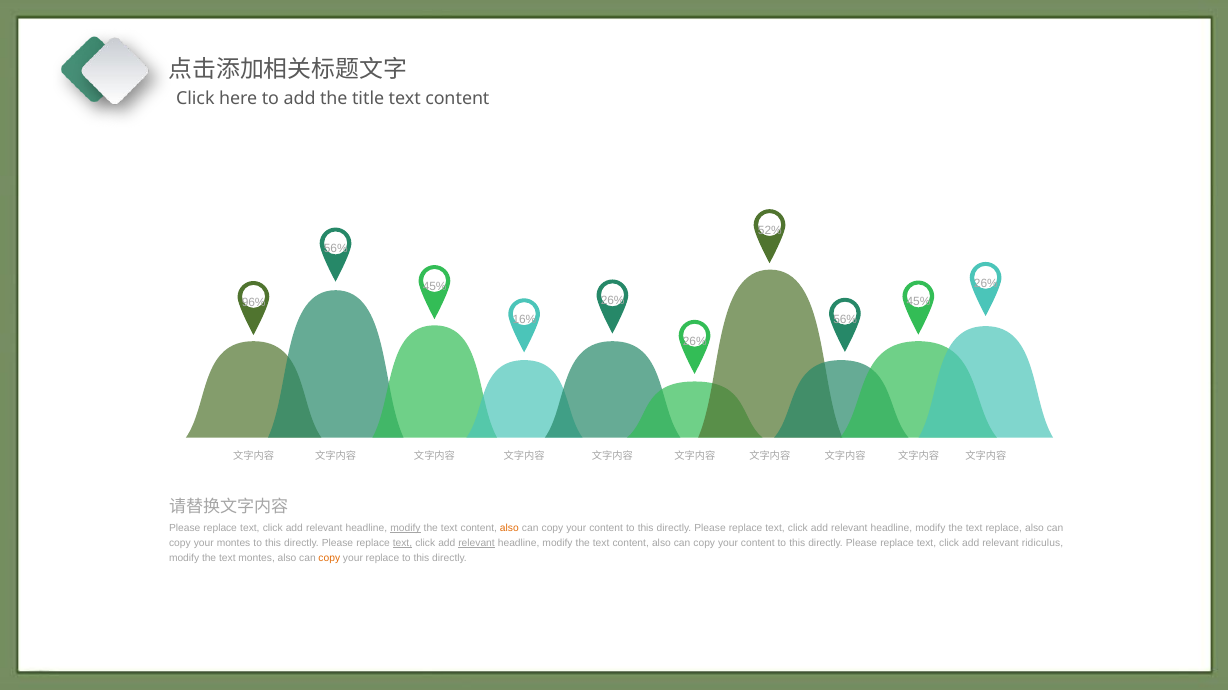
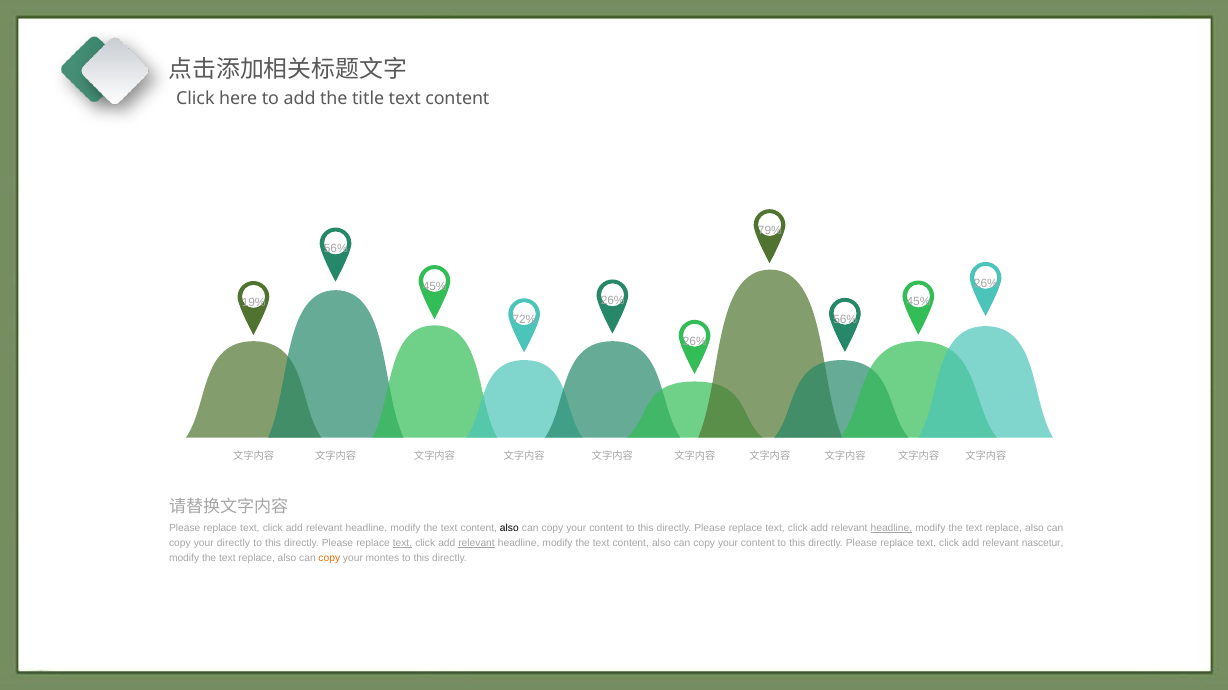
52%: 52% -> 79%
96%: 96% -> 19%
16%: 16% -> 72%
modify at (405, 529) underline: present -> none
also at (509, 529) colour: orange -> black
headline at (891, 529) underline: none -> present
your montes: montes -> directly
ridiculus: ridiculus -> nascetur
montes at (257, 558): montes -> replace
your replace: replace -> montes
